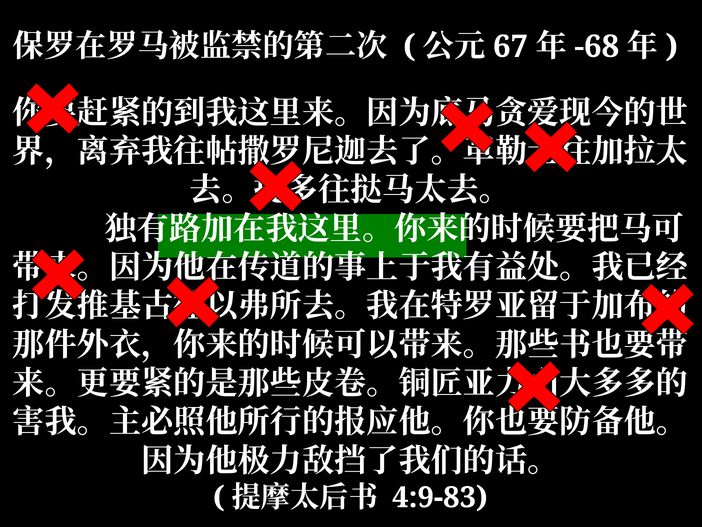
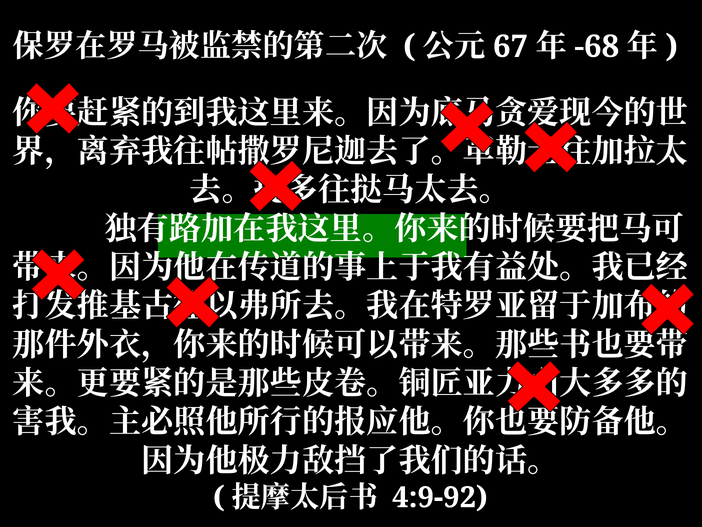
4:9-83: 4:9-83 -> 4:9-92
